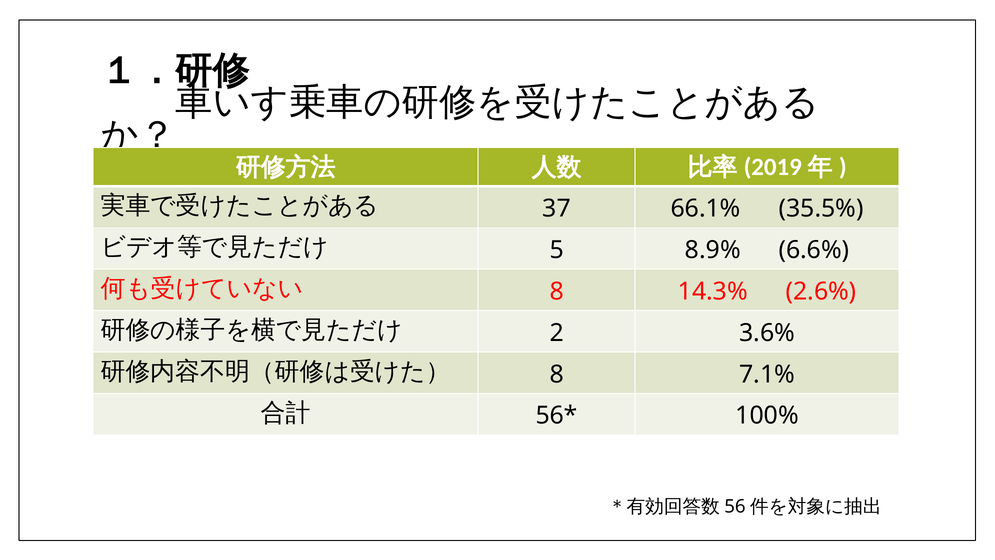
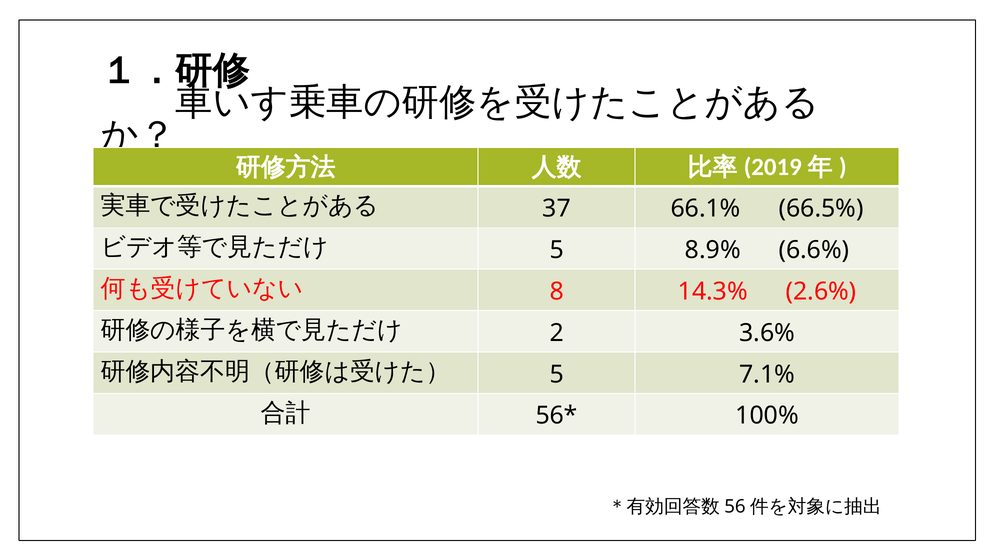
35.5%: 35.5% -> 66.5%
8 at (557, 374): 8 -> 5
